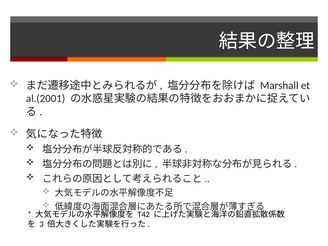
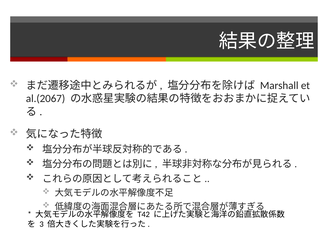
al.(2001: al.(2001 -> al.(2067
